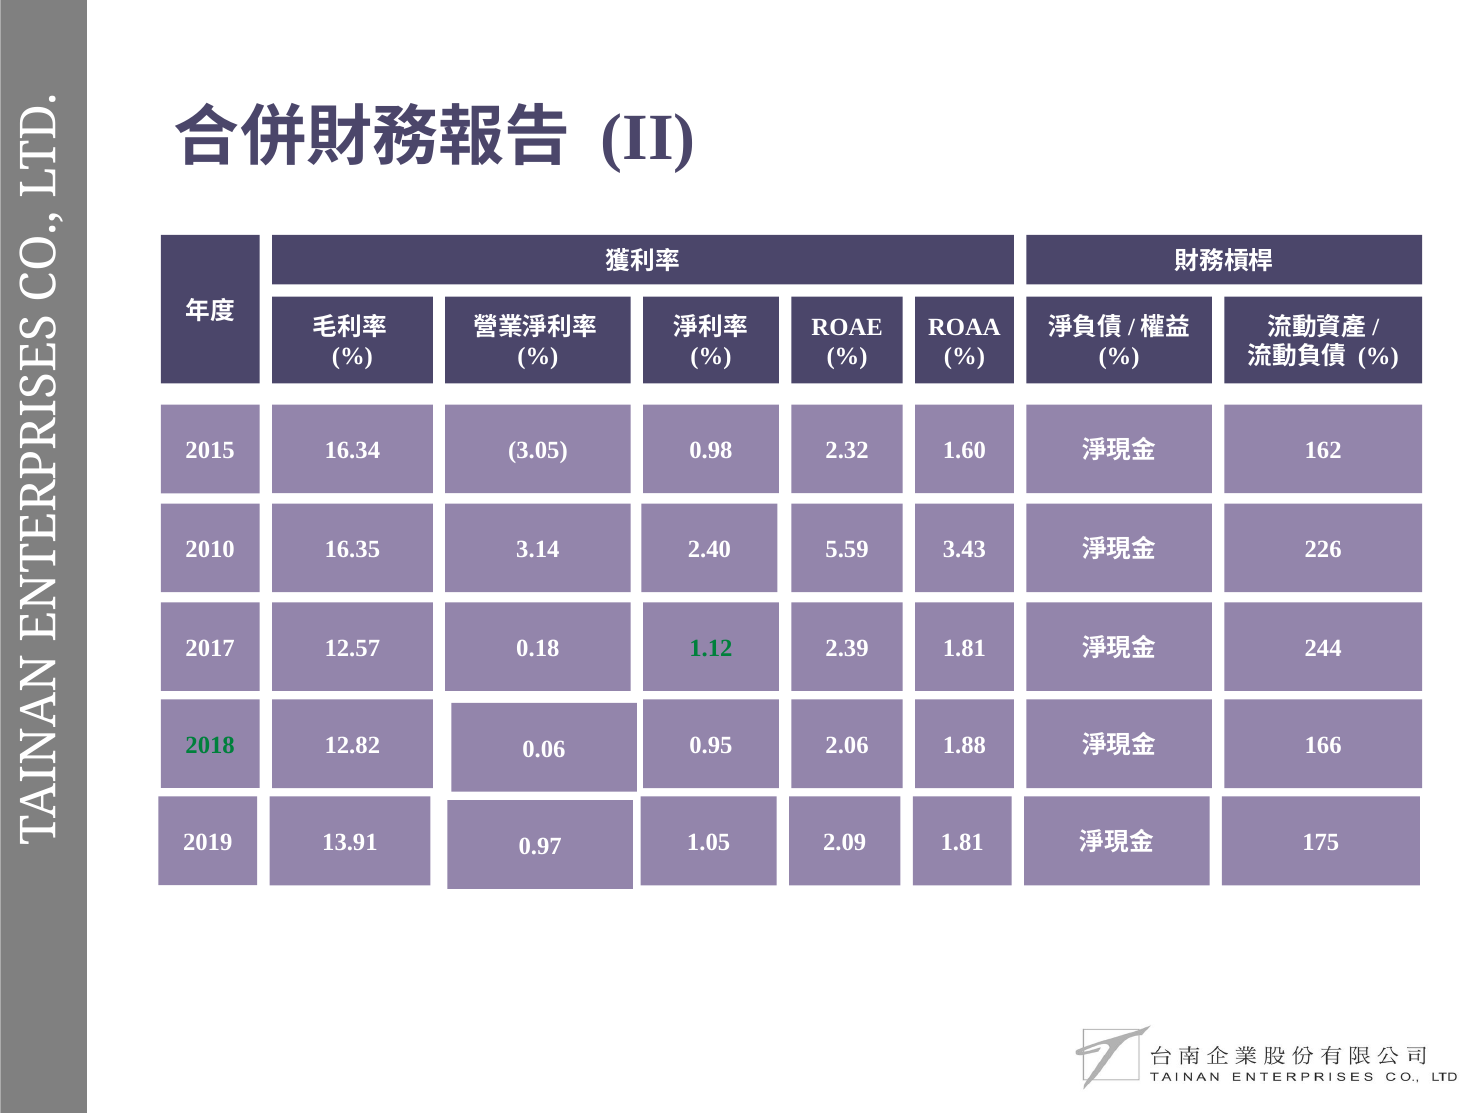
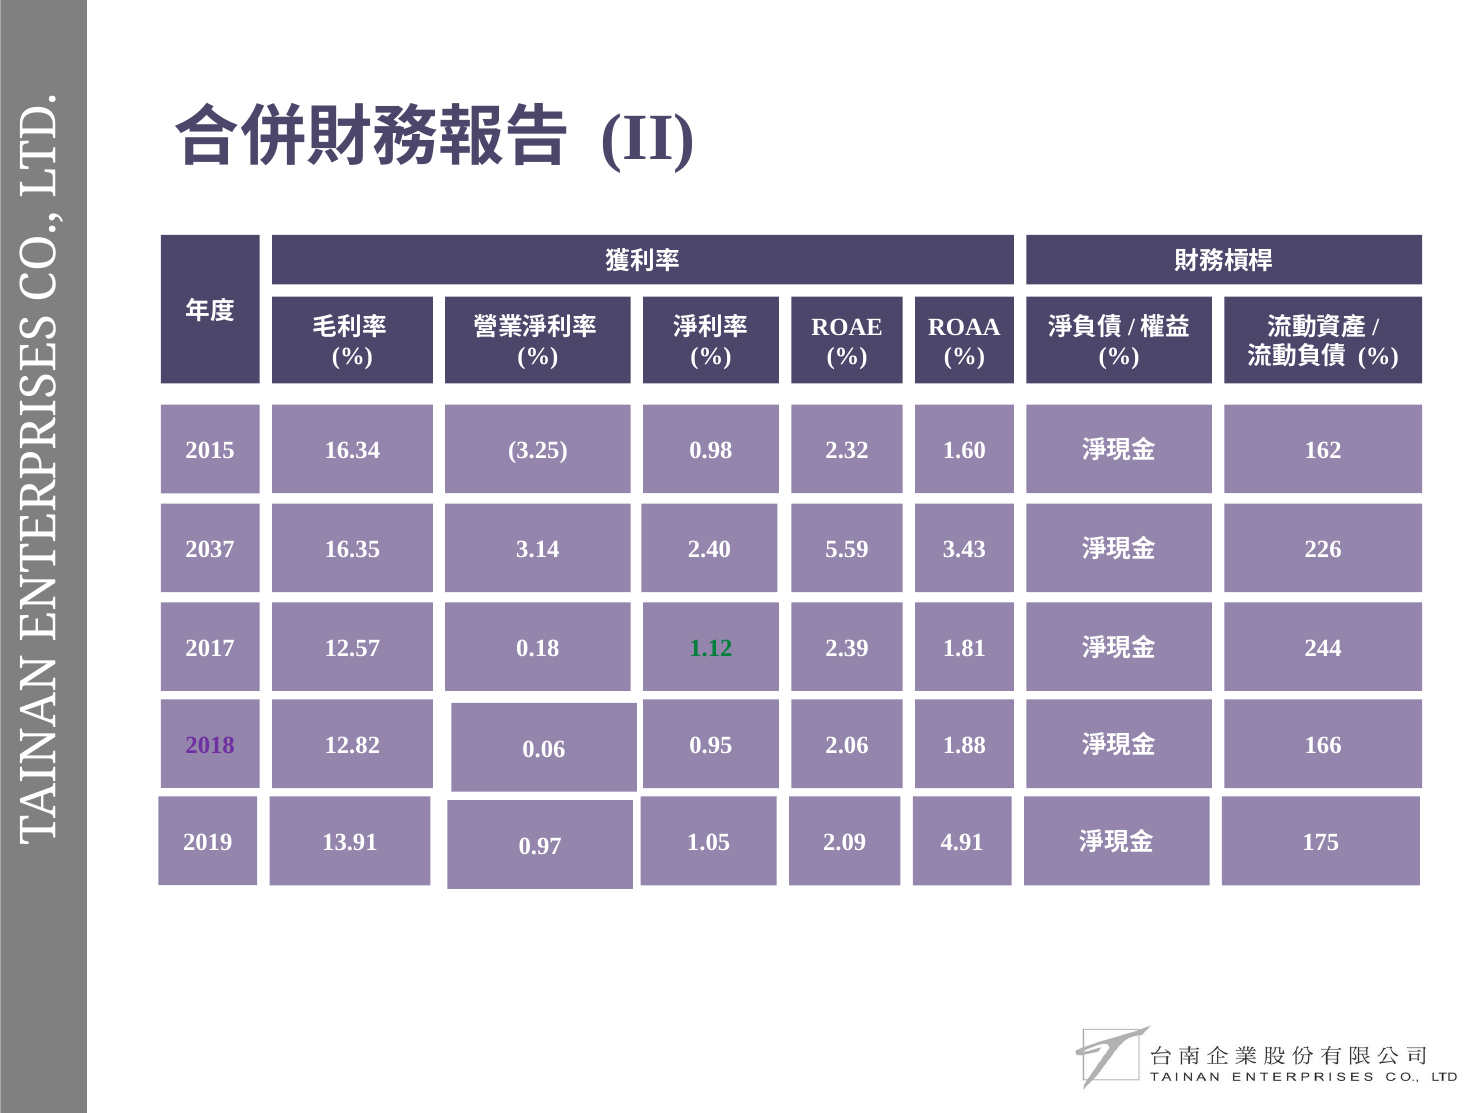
3.05: 3.05 -> 3.25
2010: 2010 -> 2037
2018 colour: green -> purple
2.09 1.81: 1.81 -> 4.91
